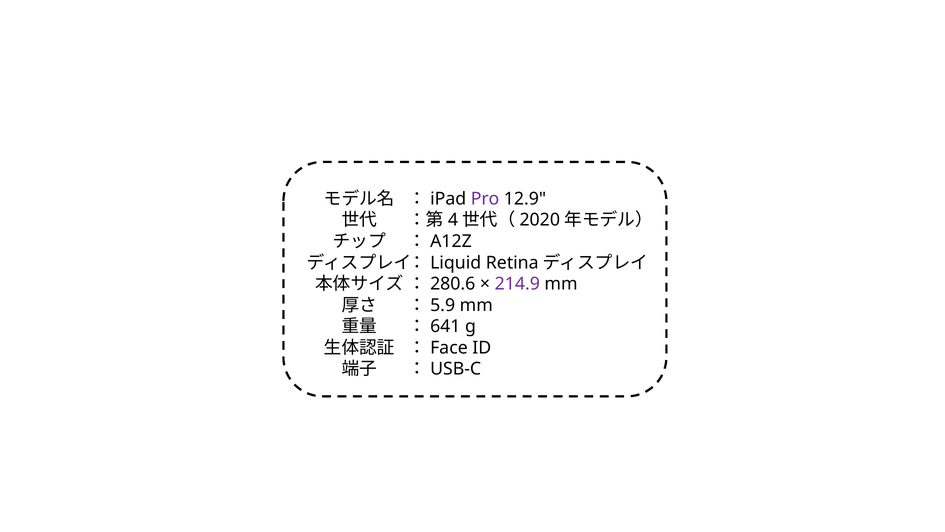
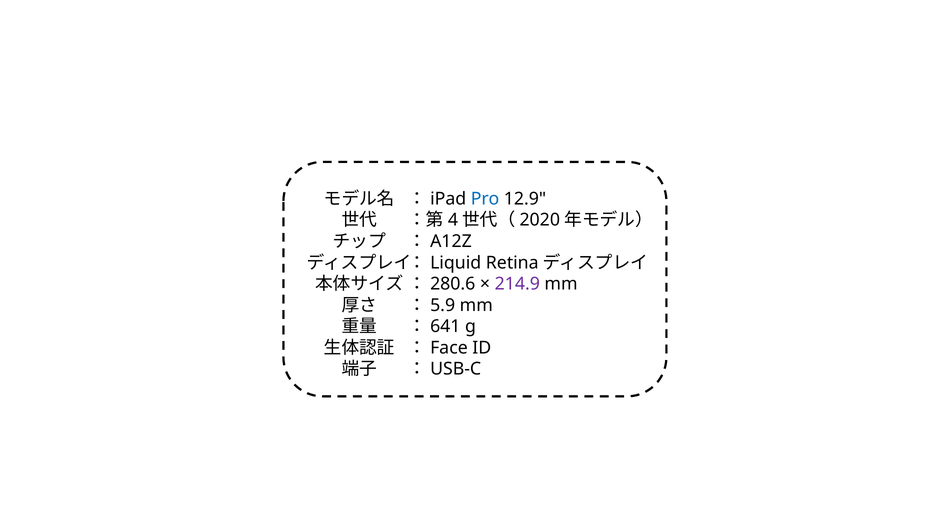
Pro colour: purple -> blue
